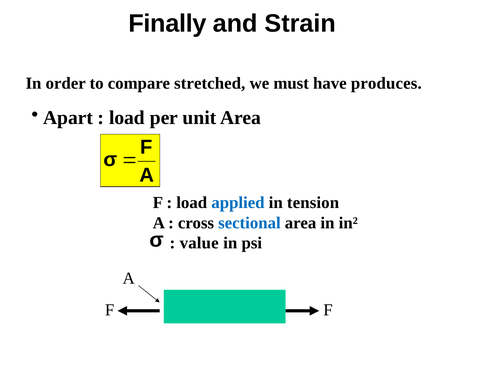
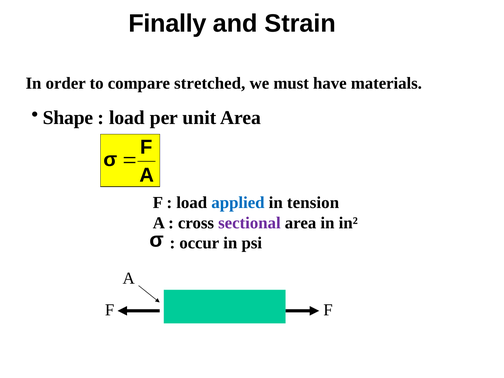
produces: produces -> materials
Apart: Apart -> Shape
sectional colour: blue -> purple
value: value -> occur
